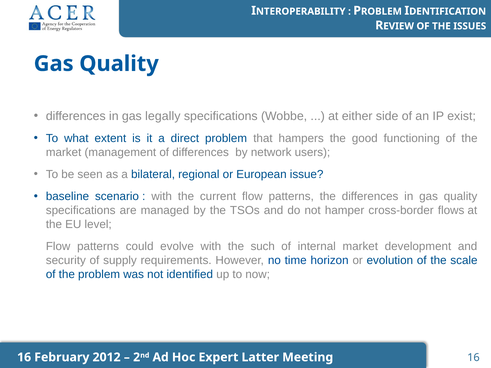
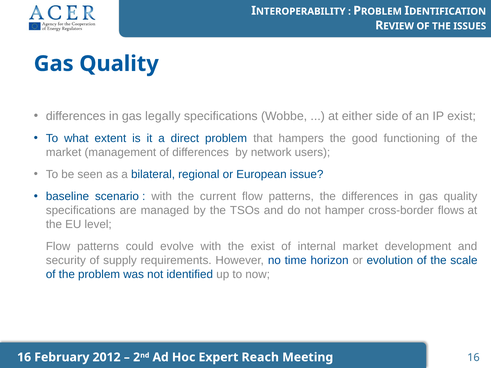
the such: such -> exist
Latter: Latter -> Reach
